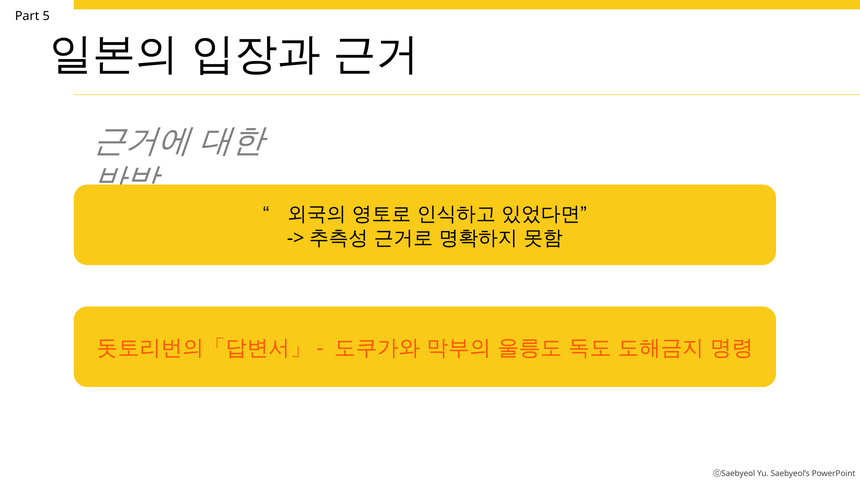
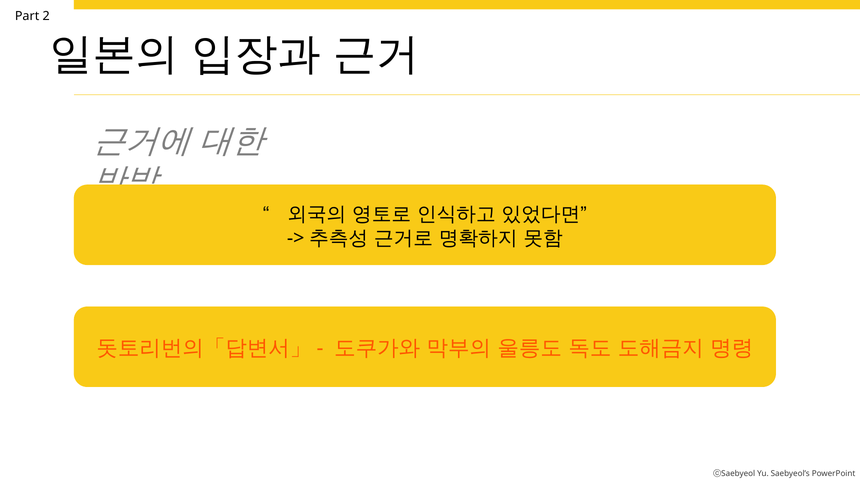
5: 5 -> 2
